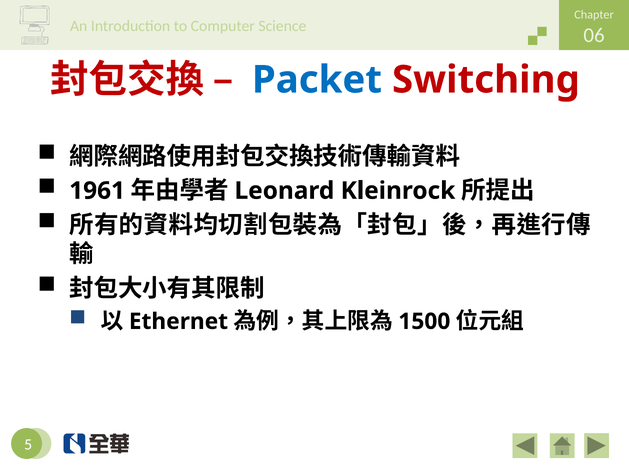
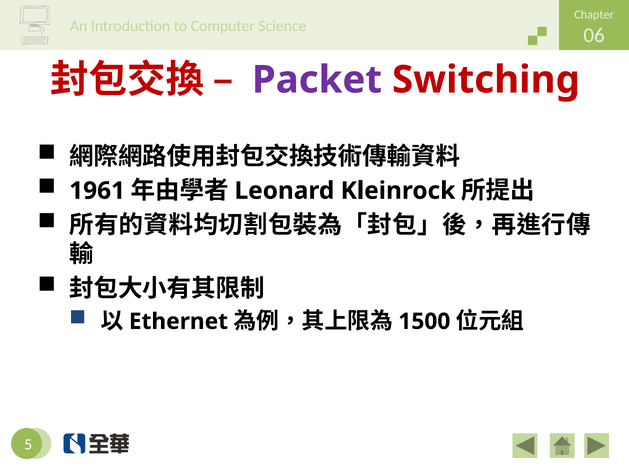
Packet colour: blue -> purple
